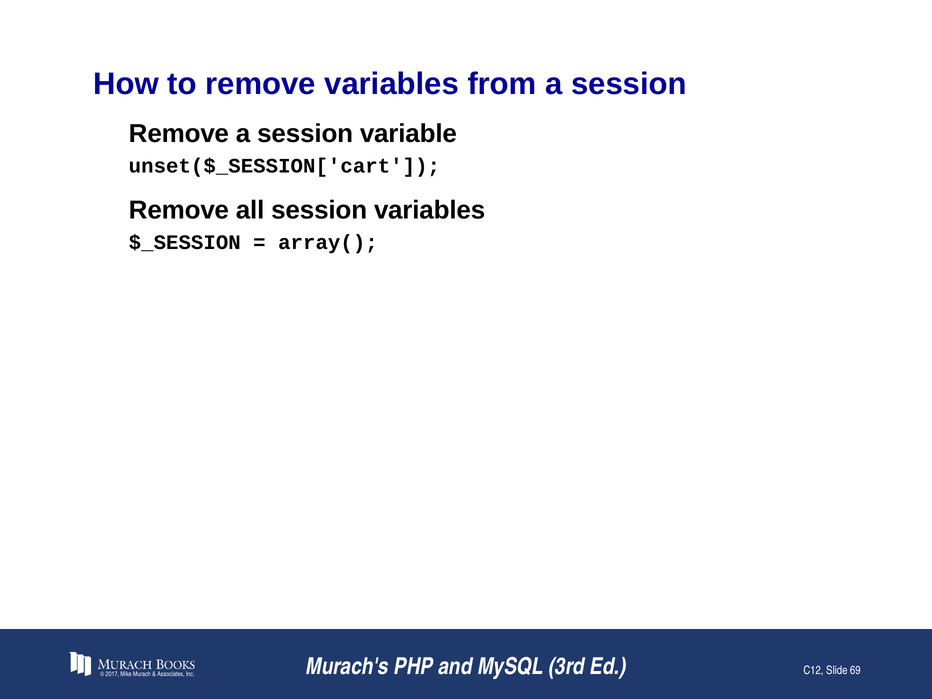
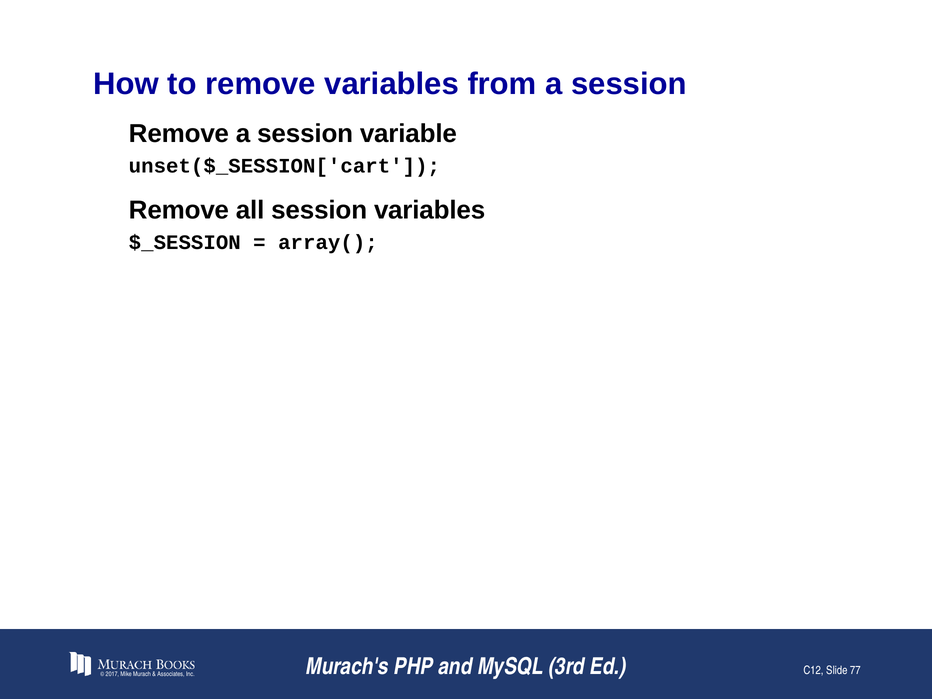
69: 69 -> 77
